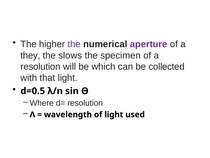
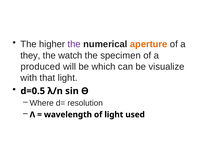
aperture colour: purple -> orange
slows: slows -> watch
resolution at (40, 66): resolution -> produced
collected: collected -> visualize
